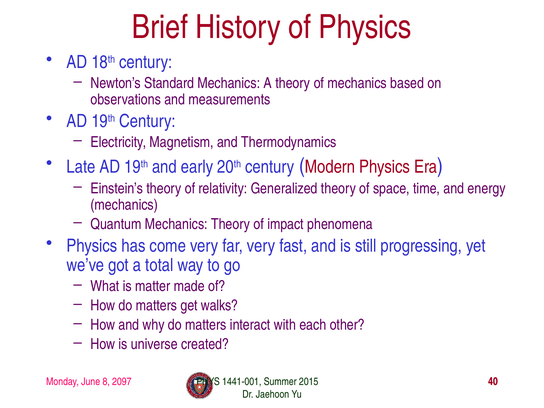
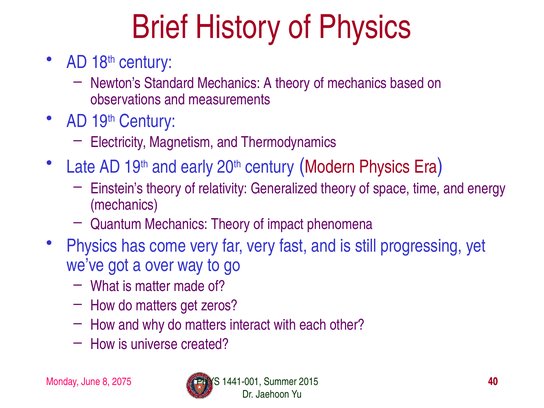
total: total -> over
walks: walks -> zeros
2097: 2097 -> 2075
